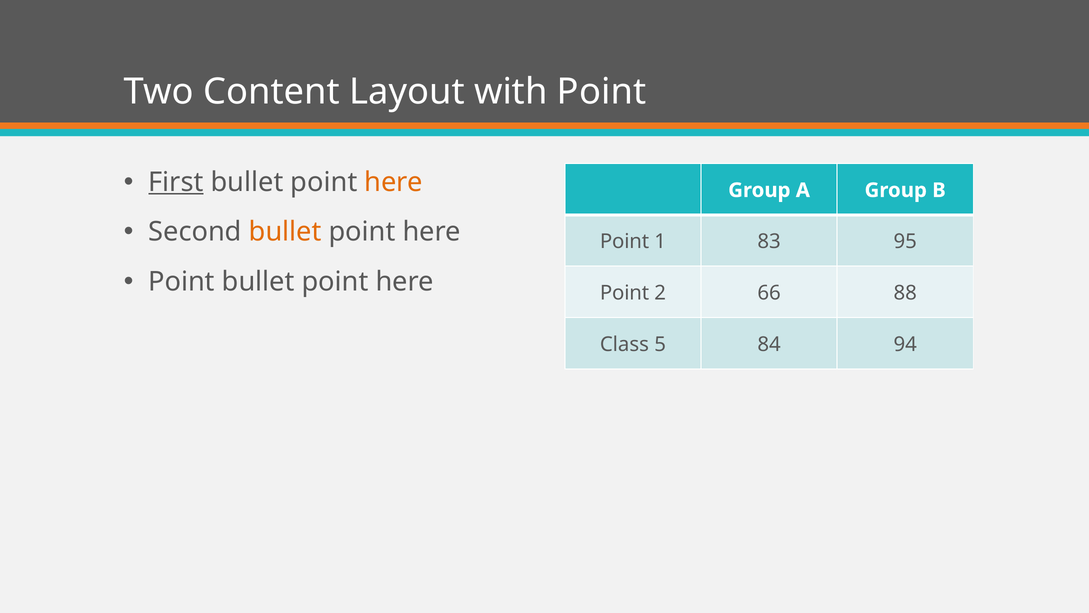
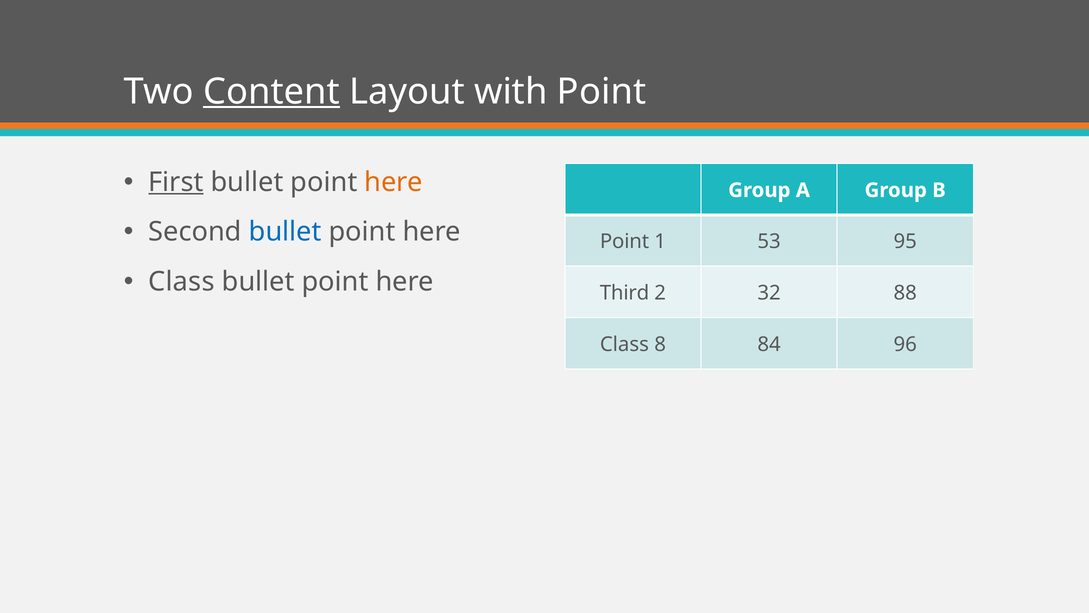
Content underline: none -> present
bullet at (285, 232) colour: orange -> blue
83: 83 -> 53
Point at (182, 282): Point -> Class
Point at (625, 293): Point -> Third
66: 66 -> 32
5: 5 -> 8
94: 94 -> 96
